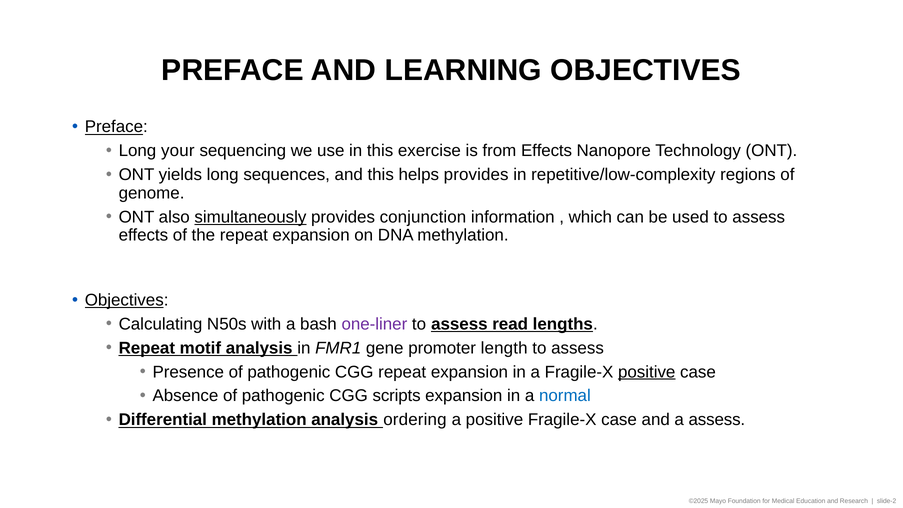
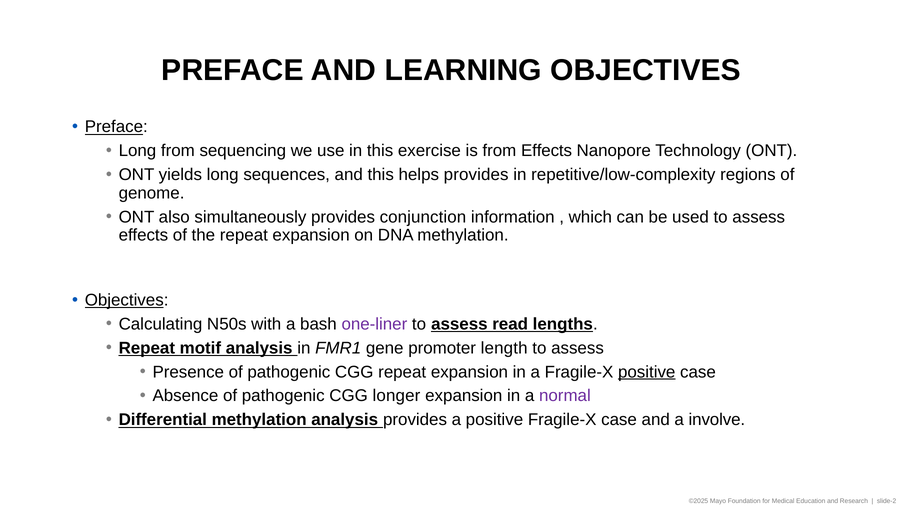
Long your: your -> from
simultaneously underline: present -> none
scripts: scripts -> longer
normal colour: blue -> purple
analysis ordering: ordering -> provides
a assess: assess -> involve
